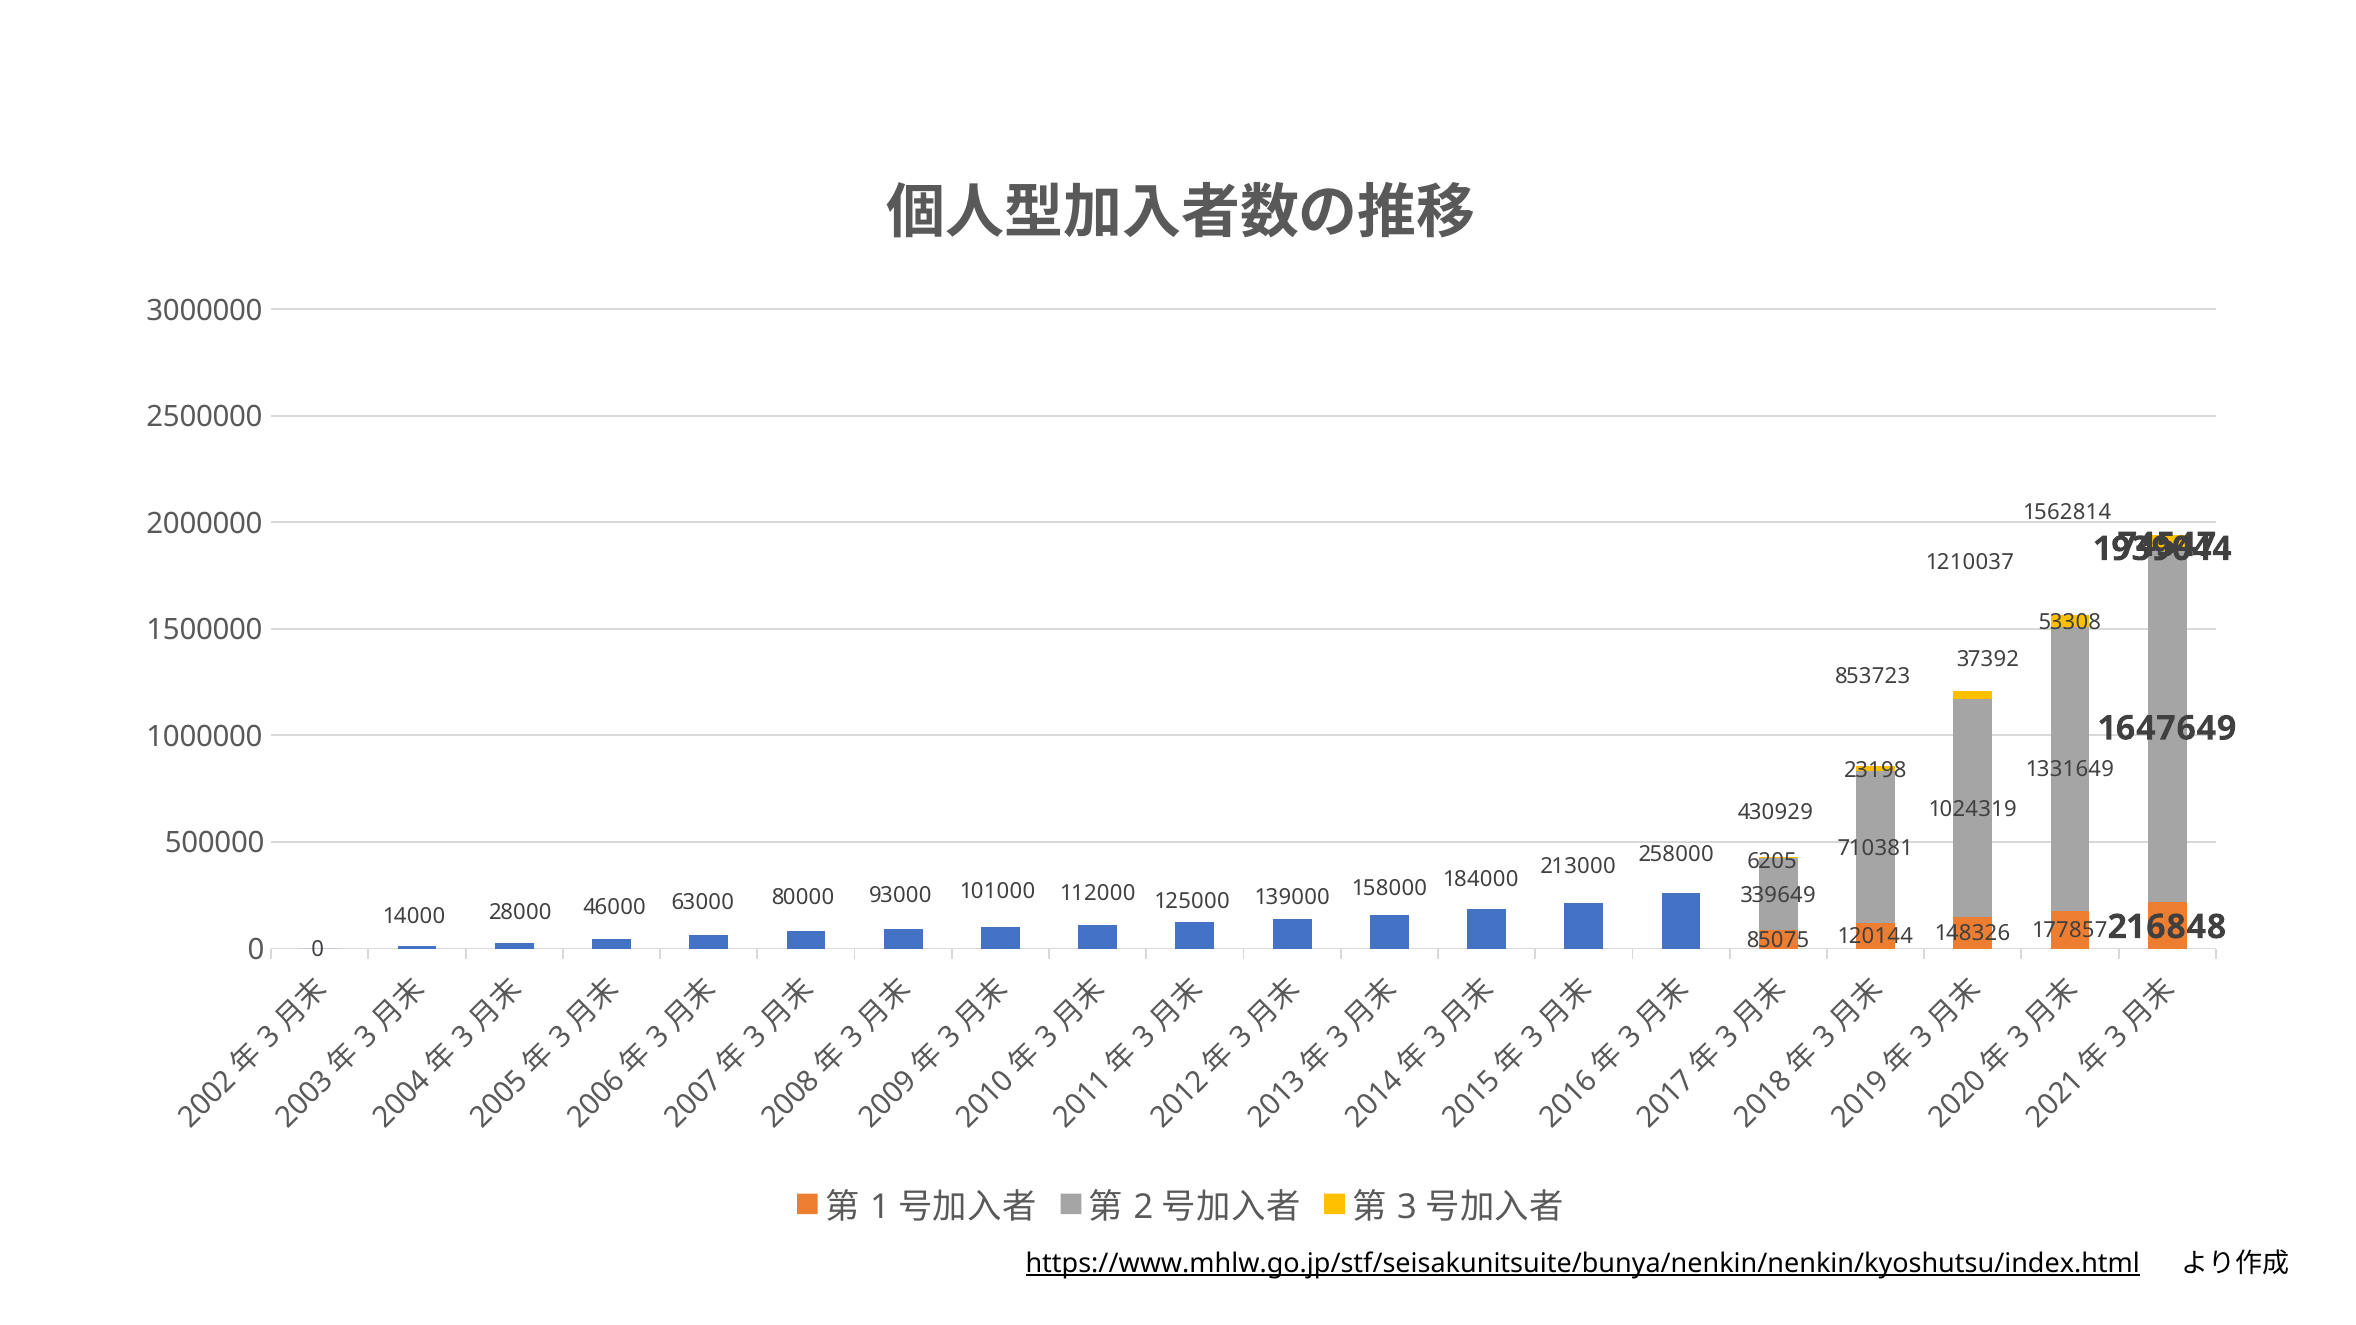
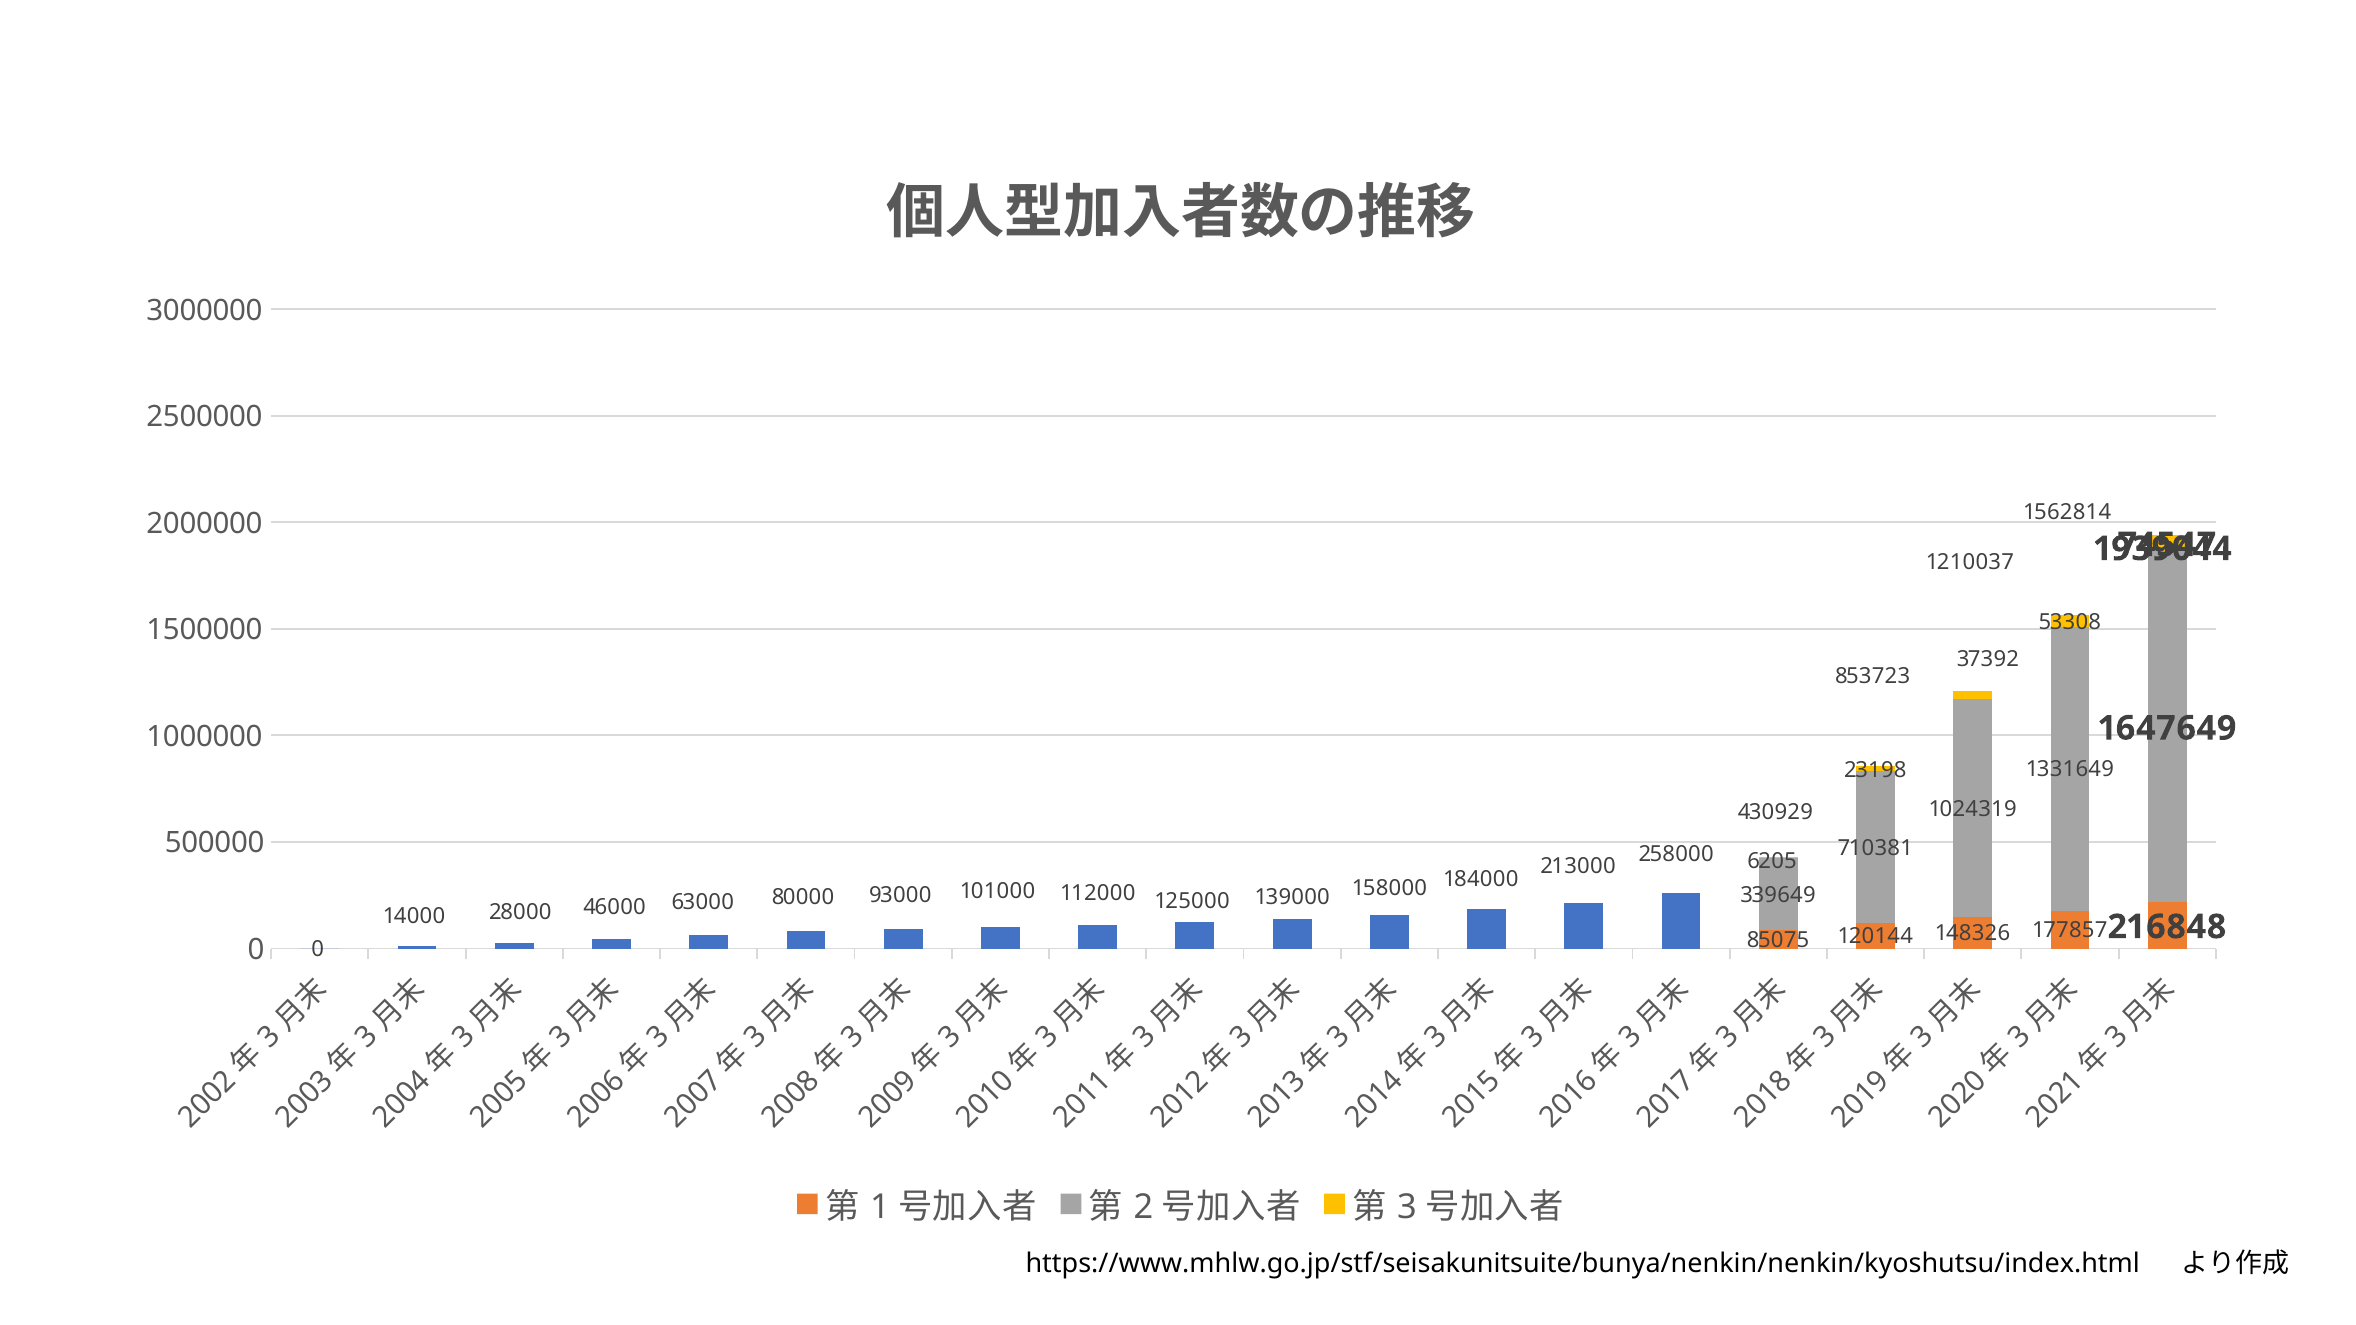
https://www.mhlw.go.jp/stf/seisakunitsuite/bunya/nenkin/nenkin/kyoshutsu/index.html underline: present -> none
